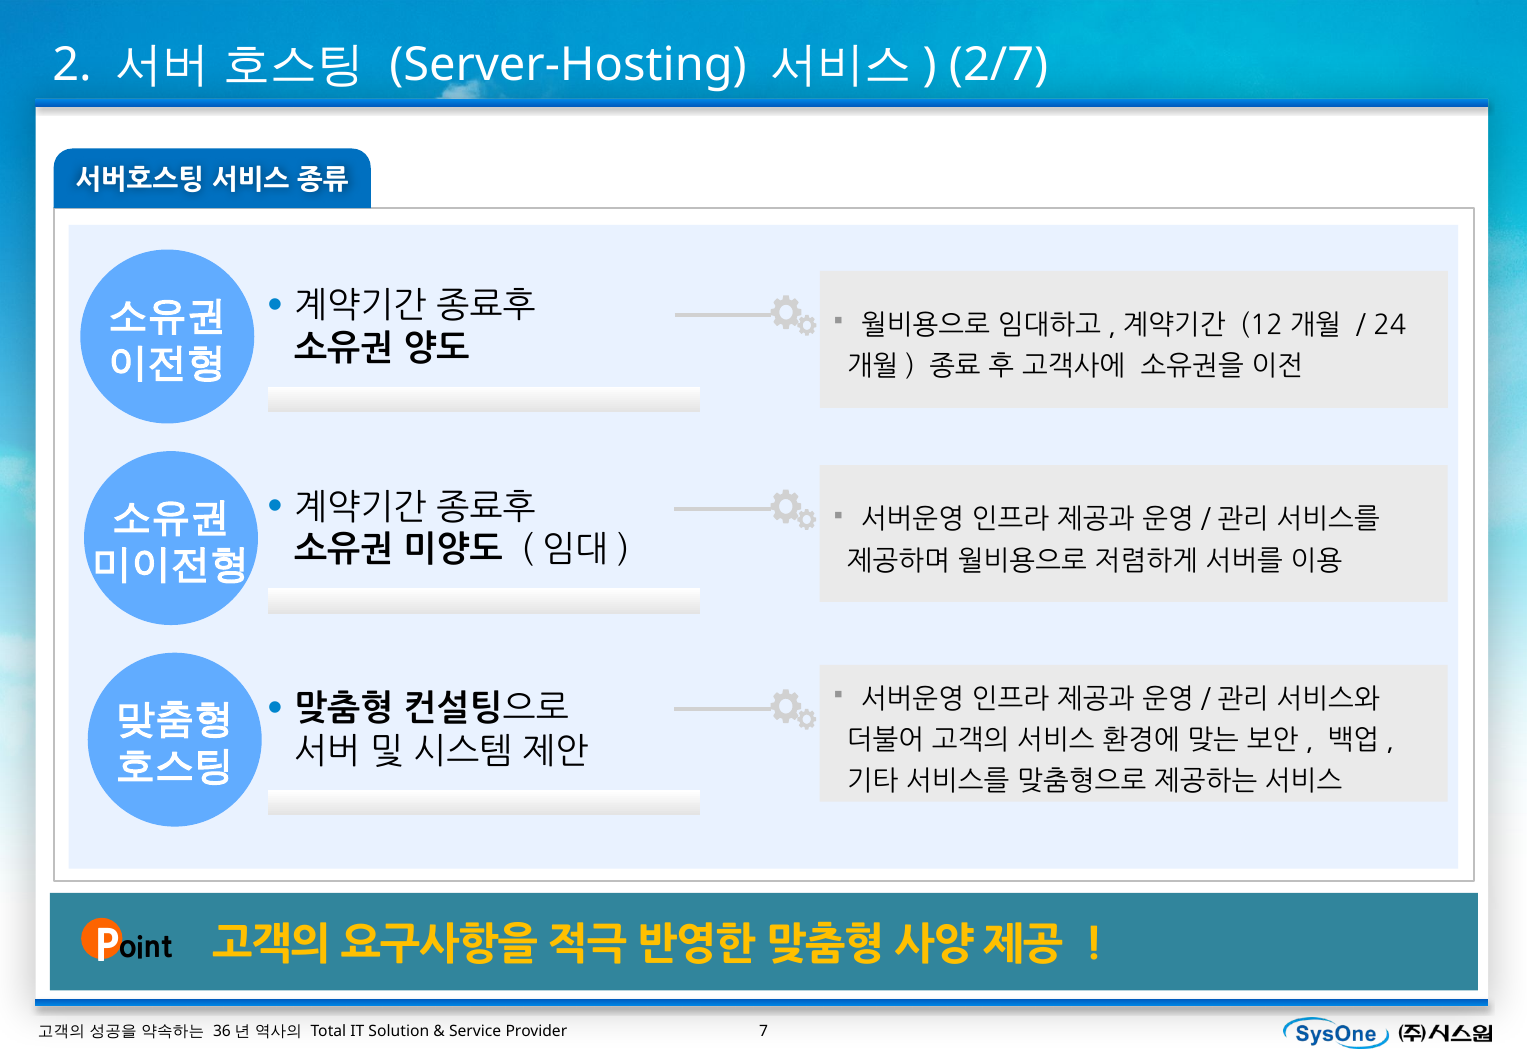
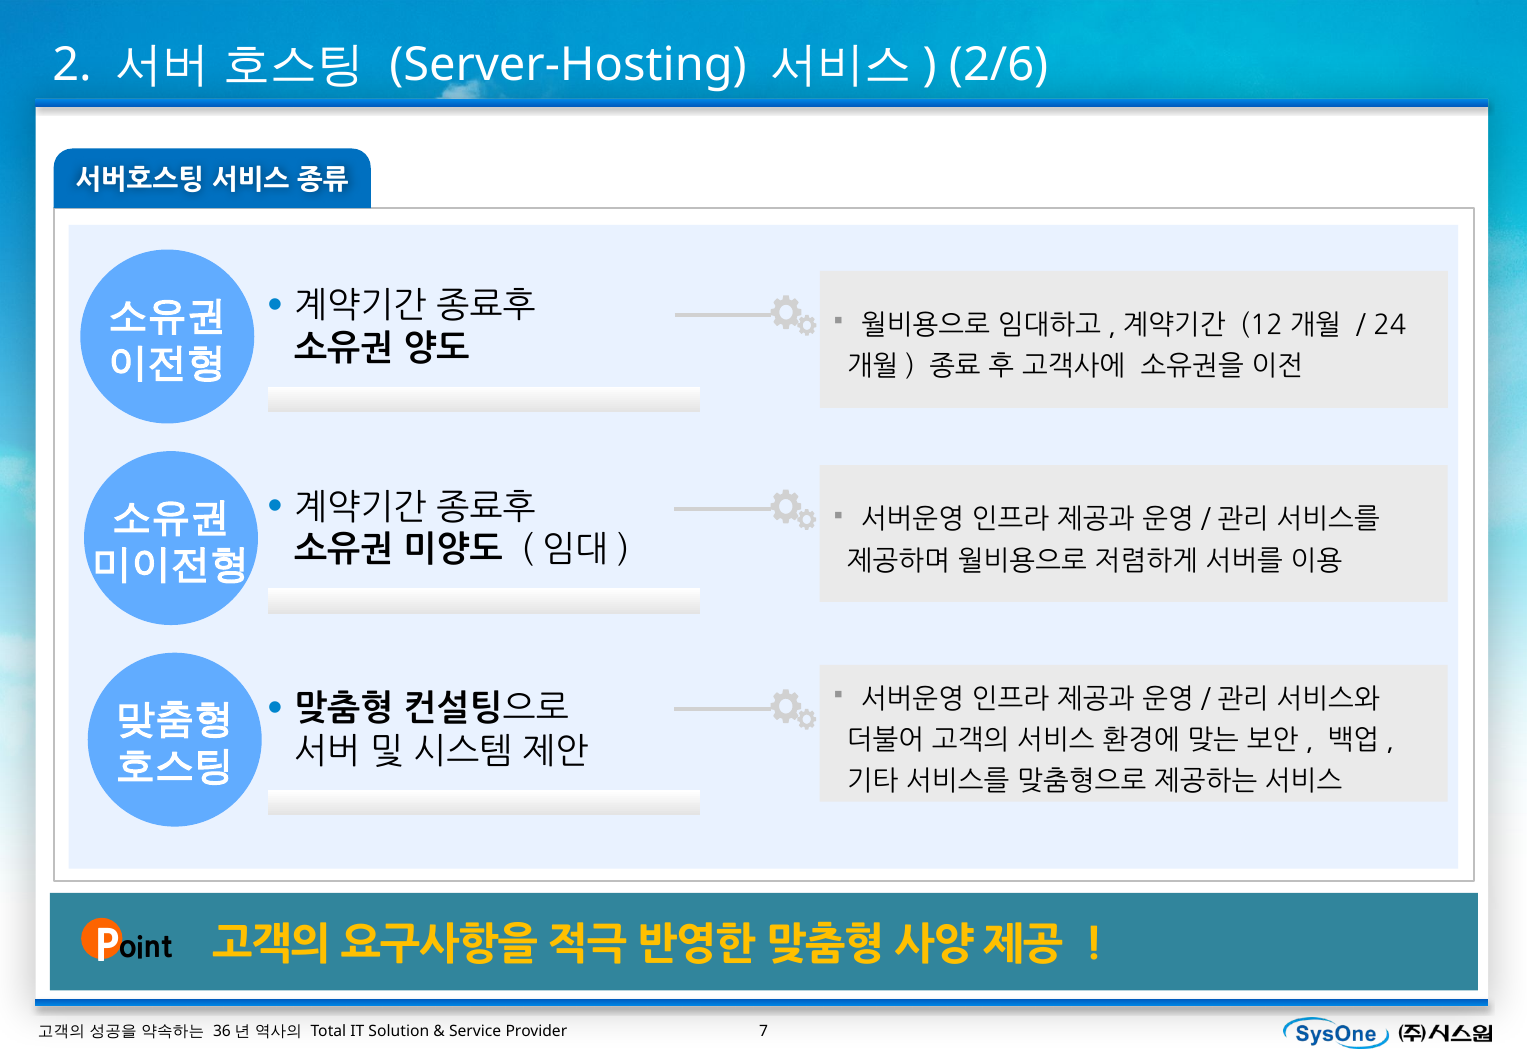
2/7: 2/7 -> 2/6
